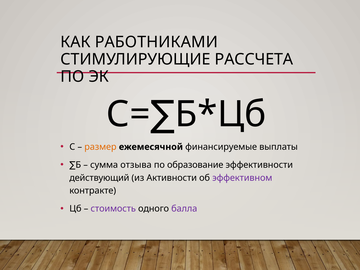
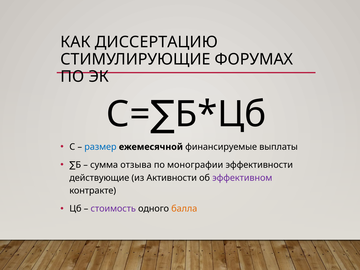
РАБОТНИКАМИ: РАБОТНИКАМИ -> ДИССЕРТАЦИЮ
РАССЧЕТА: РАССЧЕТА -> ФОРУМАХ
размер colour: orange -> blue
образование: образование -> монографии
действующий: действующий -> действующие
балла colour: purple -> orange
